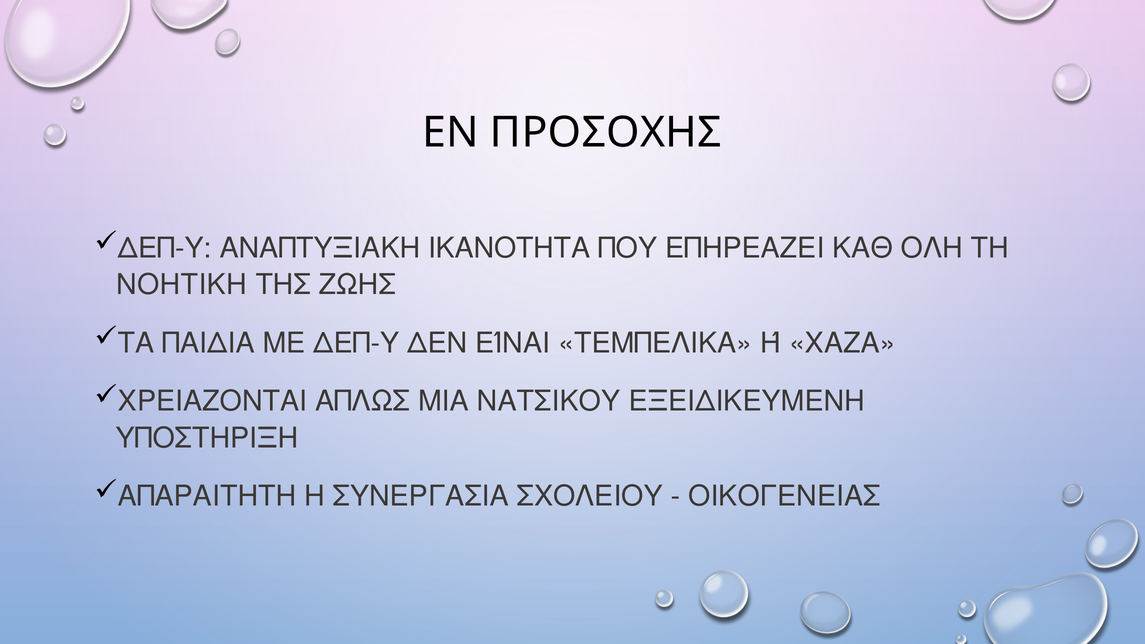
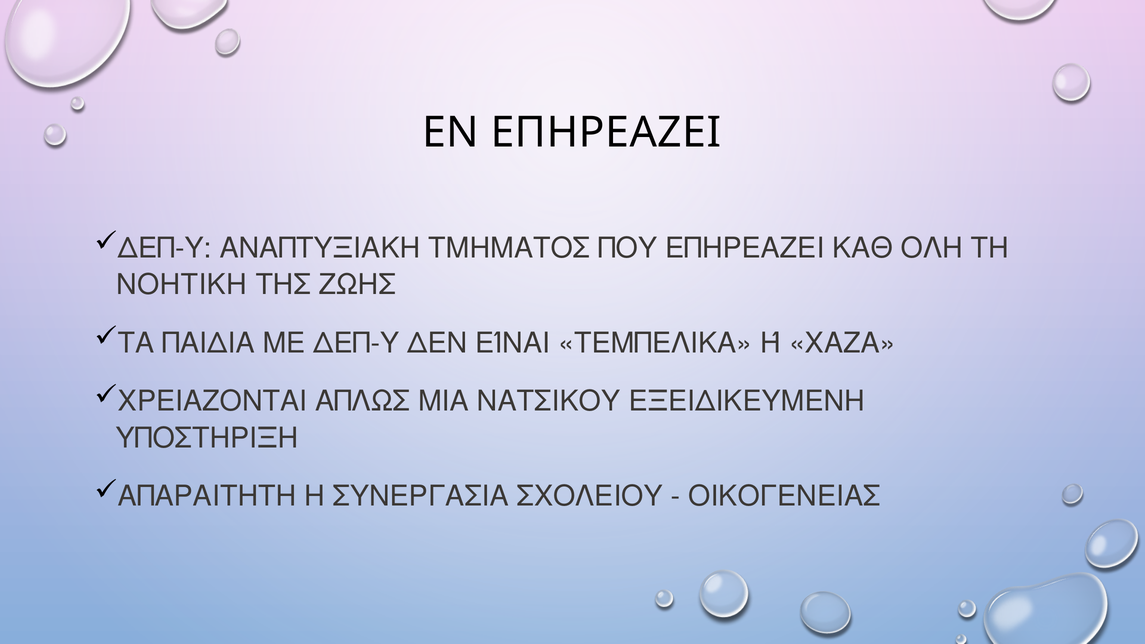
ΕΝ ΠΡΟΣΟΧΗΣ: ΠΡΟΣΟΧΗΣ -> ΕΠΗΡΕΑΖΕΙ
ΙΚΑΝΟΤΗΤΑ: ΙΚΑΝΟΤΗΤΑ -> ΤΜΗΜΑΤΟΣ
